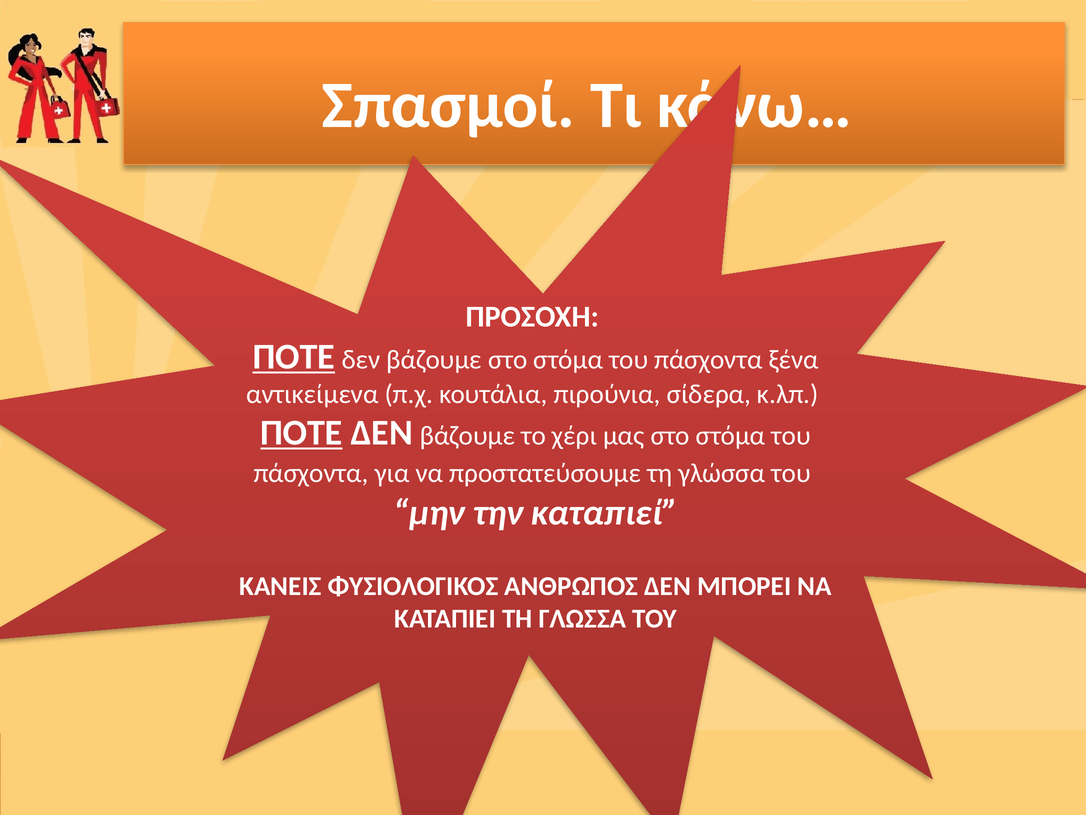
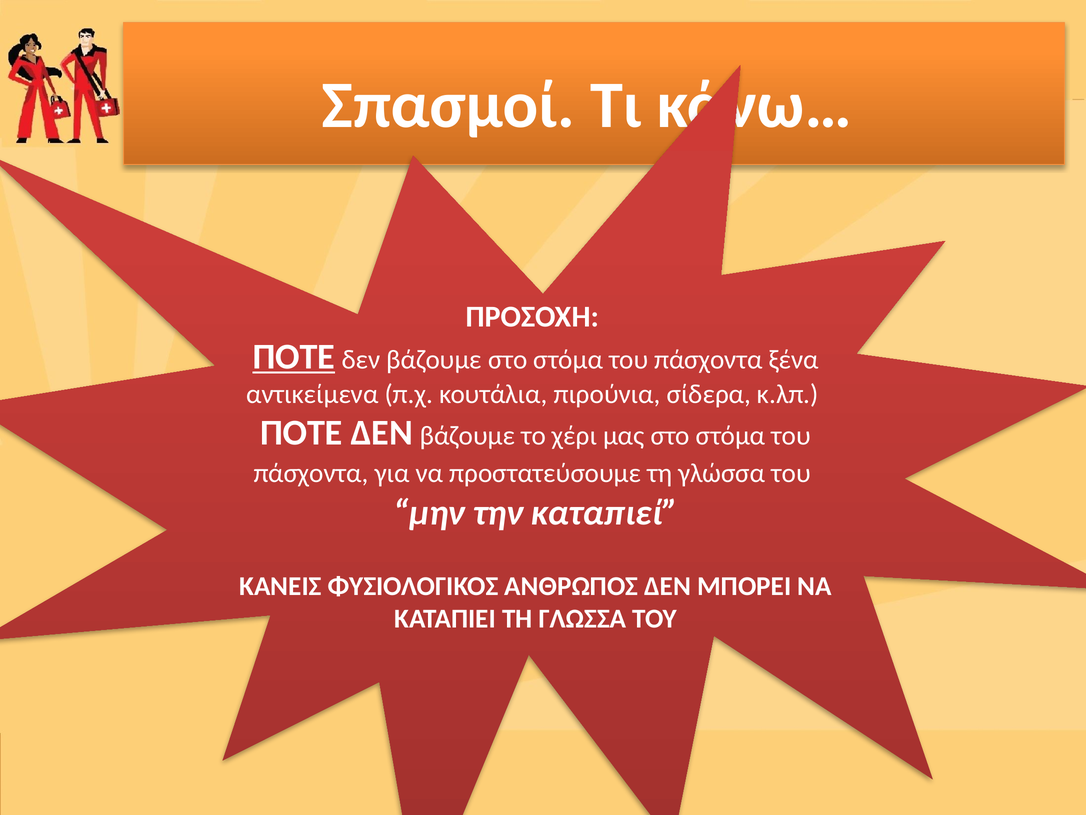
ΠΟΤΕ at (301, 433) underline: present -> none
